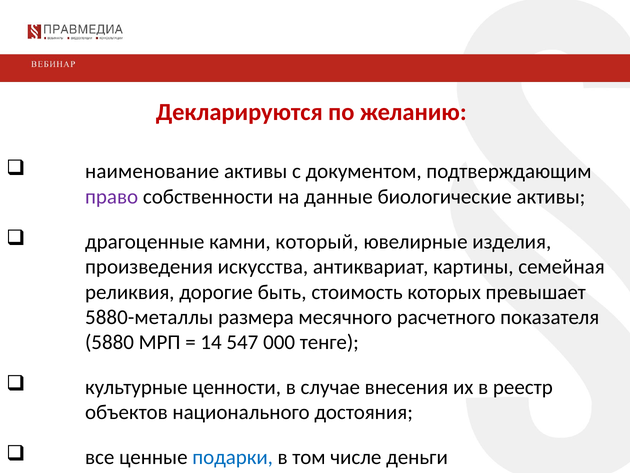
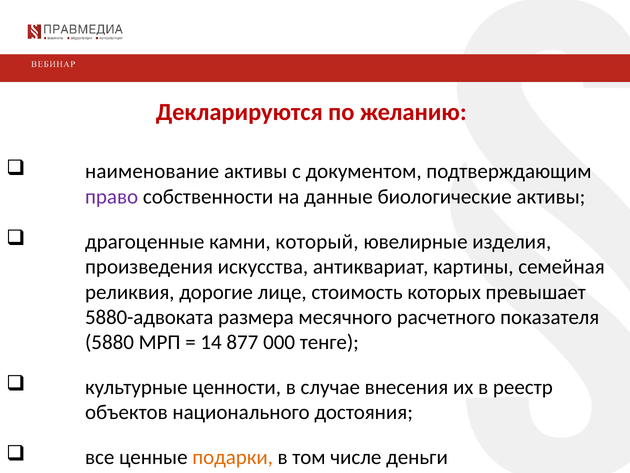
быть: быть -> лице
5880-металлы: 5880-металлы -> 5880-адвоката
547: 547 -> 877
подарки colour: blue -> orange
